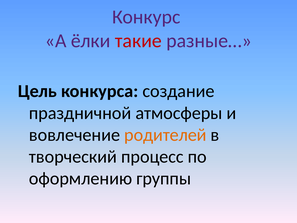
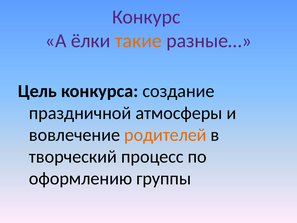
такие colour: red -> orange
